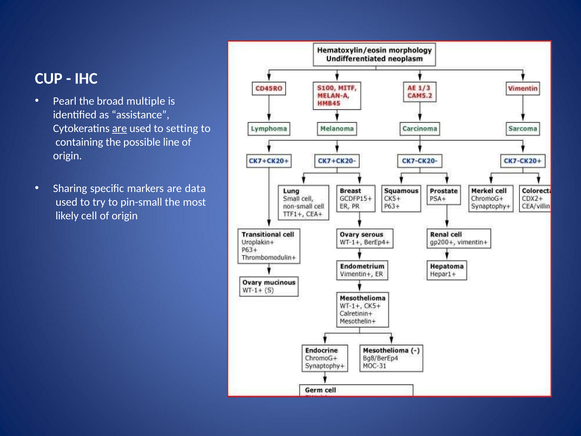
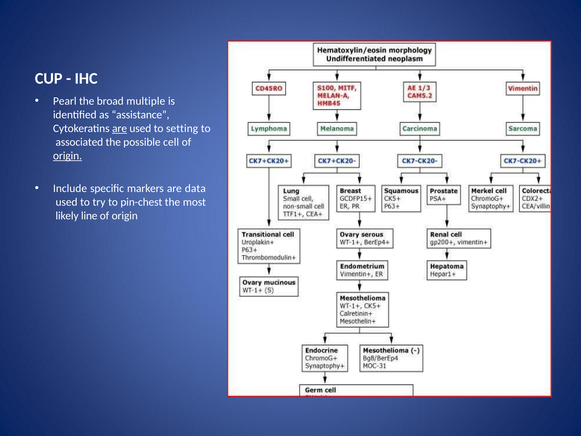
containing: containing -> associated
line: line -> cell
origin at (67, 156) underline: none -> present
Sharing: Sharing -> Include
pin-small: pin-small -> pin-chest
cell: cell -> line
